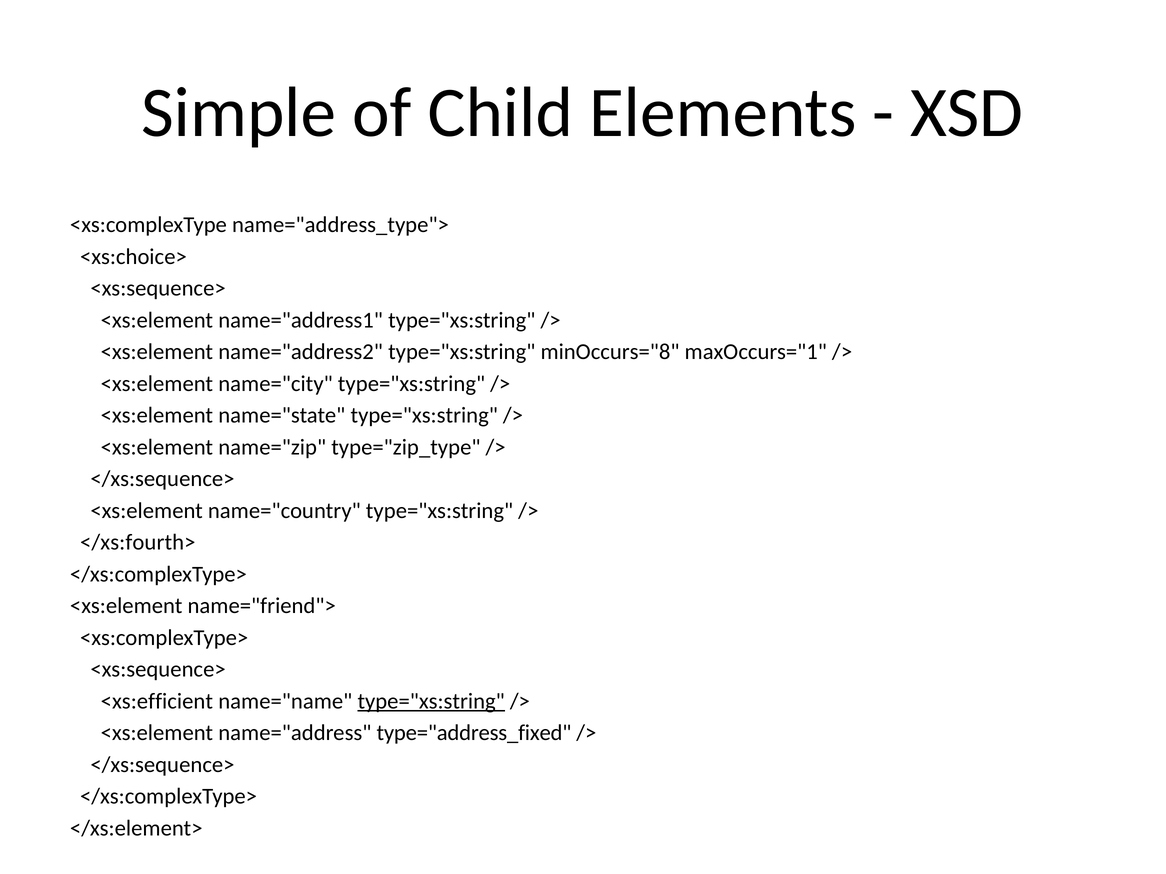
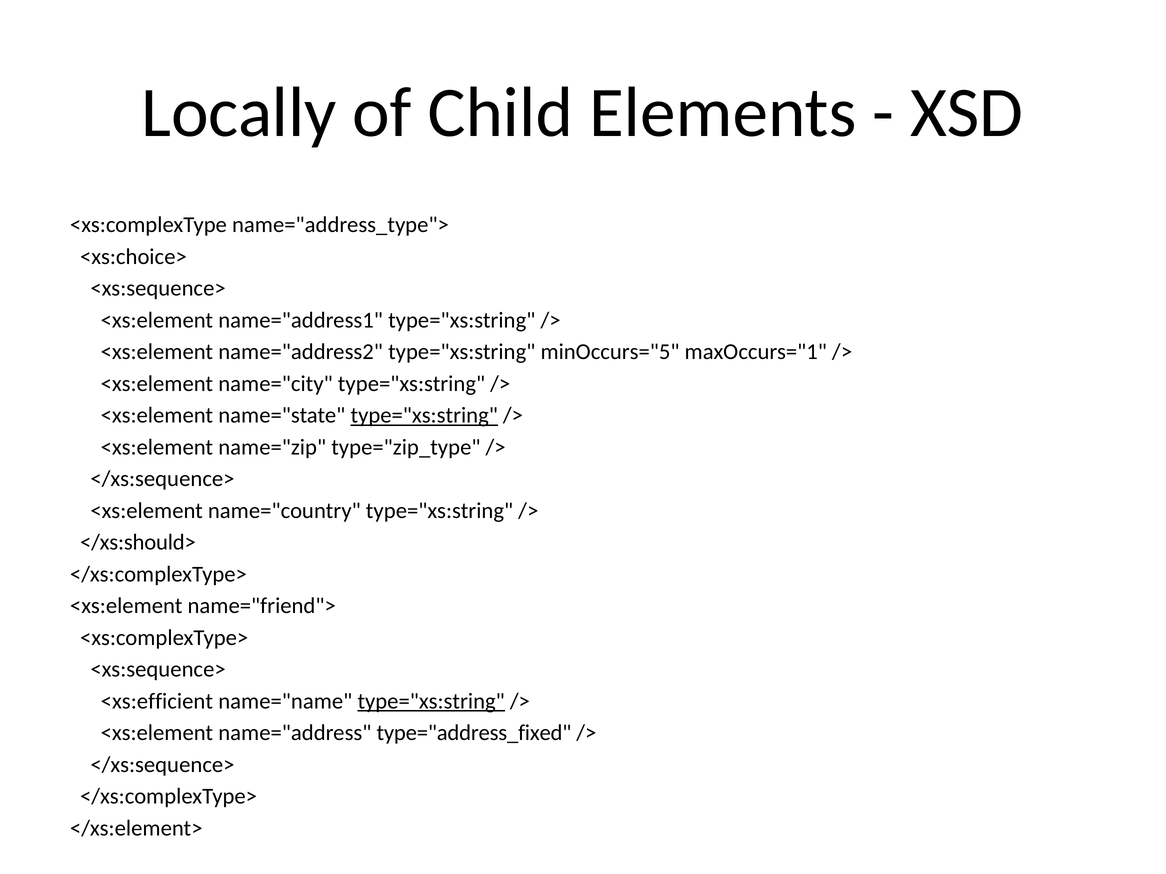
Simple: Simple -> Locally
minOccurs="8: minOccurs="8 -> minOccurs="5
type="xs:string at (424, 416) underline: none -> present
</xs:fourth>: </xs:fourth> -> </xs:should>
